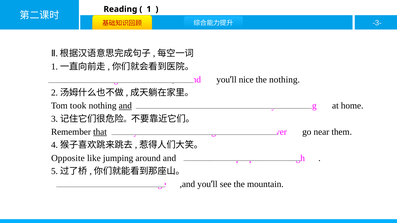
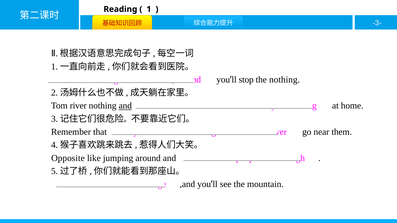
nice: nice -> stop
took: took -> river
that underline: present -> none
